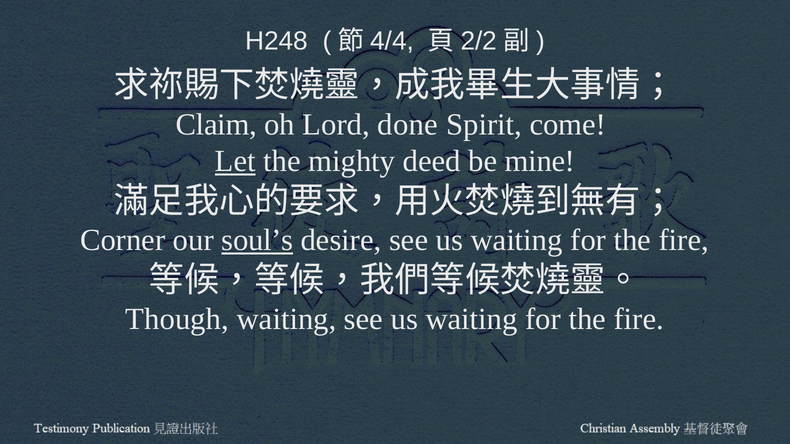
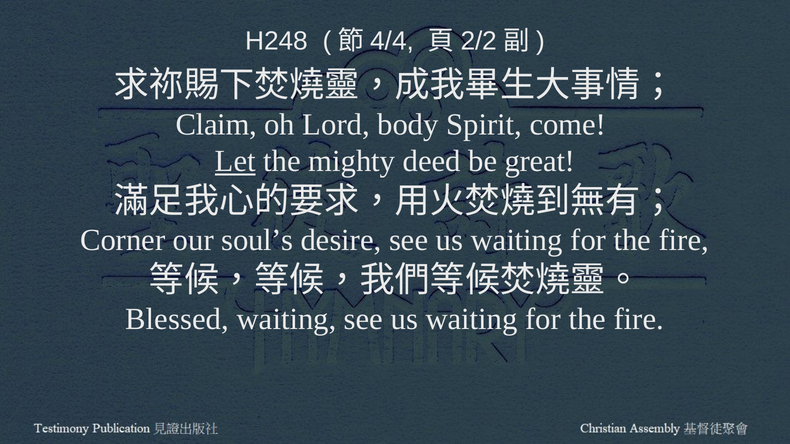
done: done -> body
mine: mine -> great
soul’s underline: present -> none
Though: Though -> Blessed
